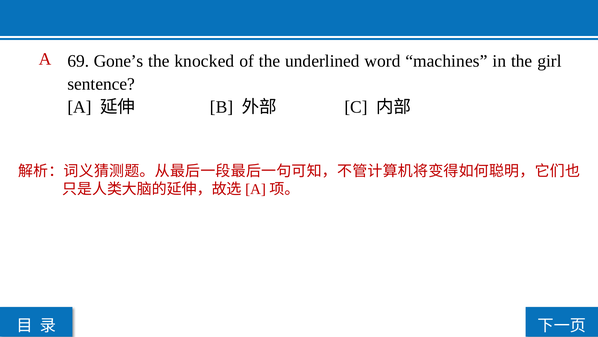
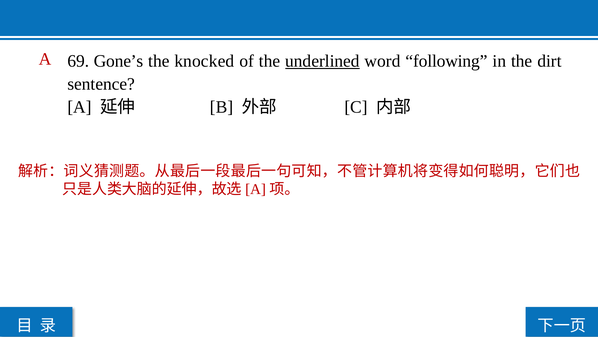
underlined underline: none -> present
machines: machines -> following
girl: girl -> dirt
